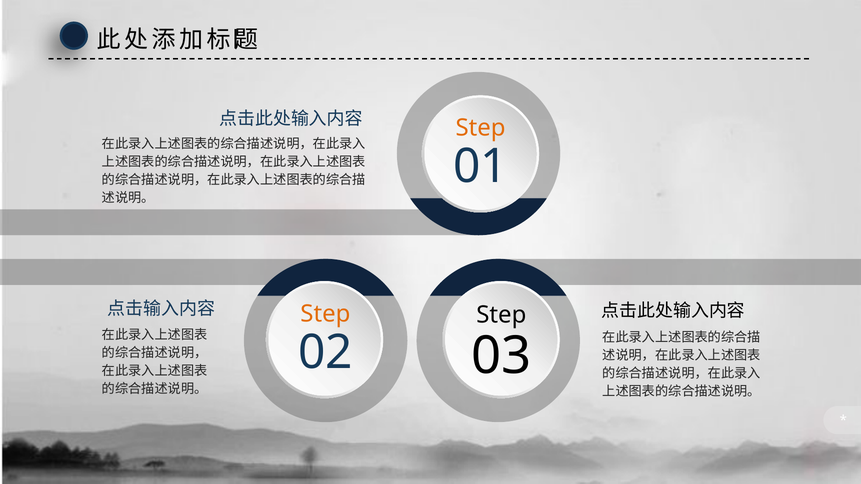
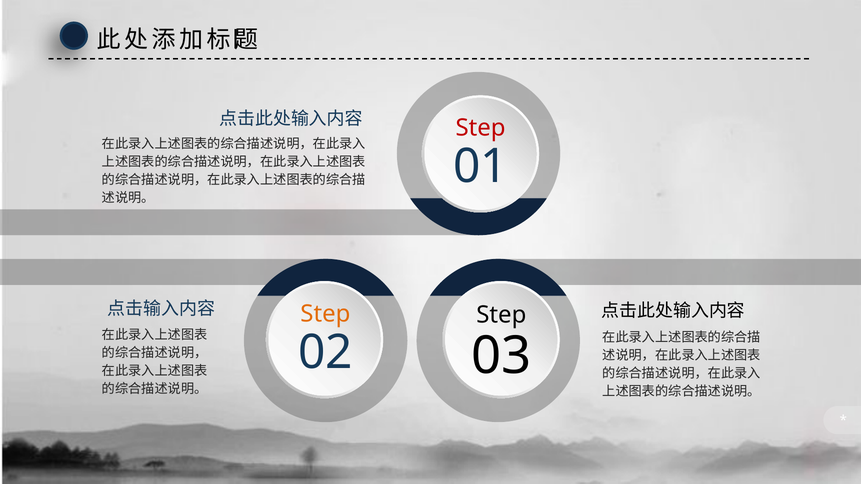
Step at (481, 128) colour: orange -> red
